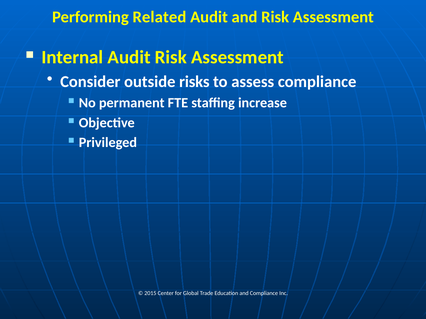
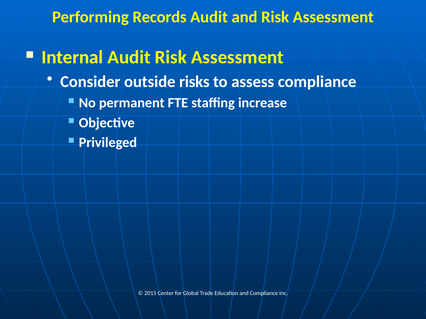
Related: Related -> Records
